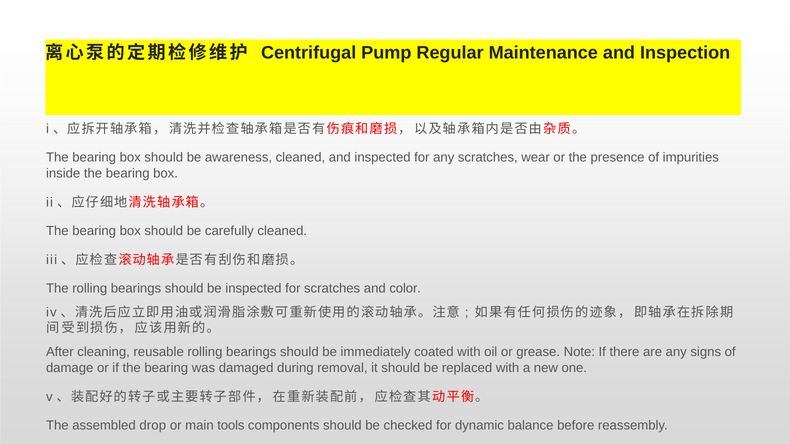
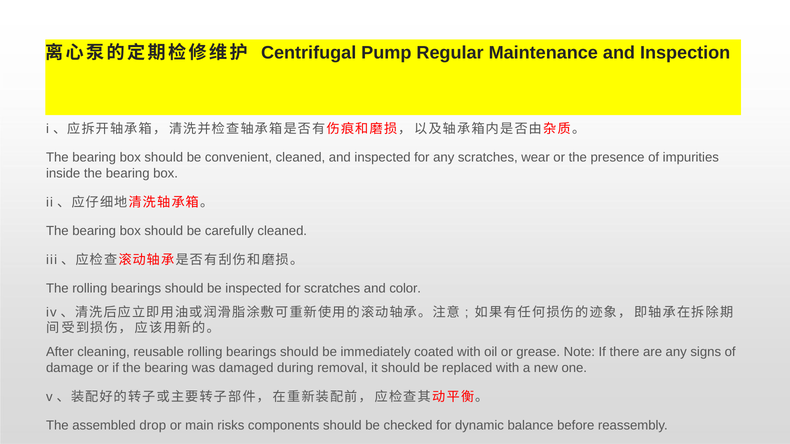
awareness: awareness -> convenient
tools: tools -> risks
